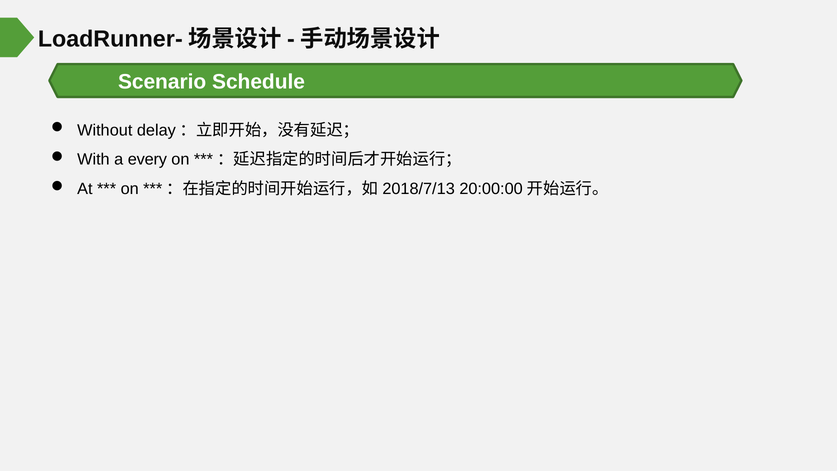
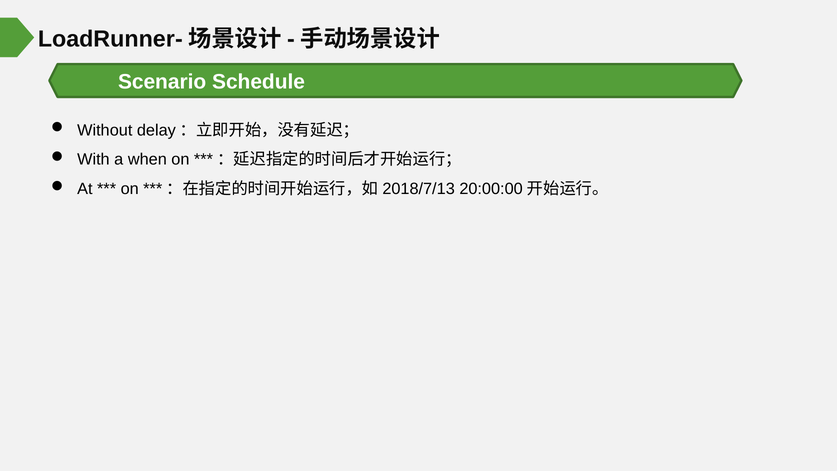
every: every -> when
